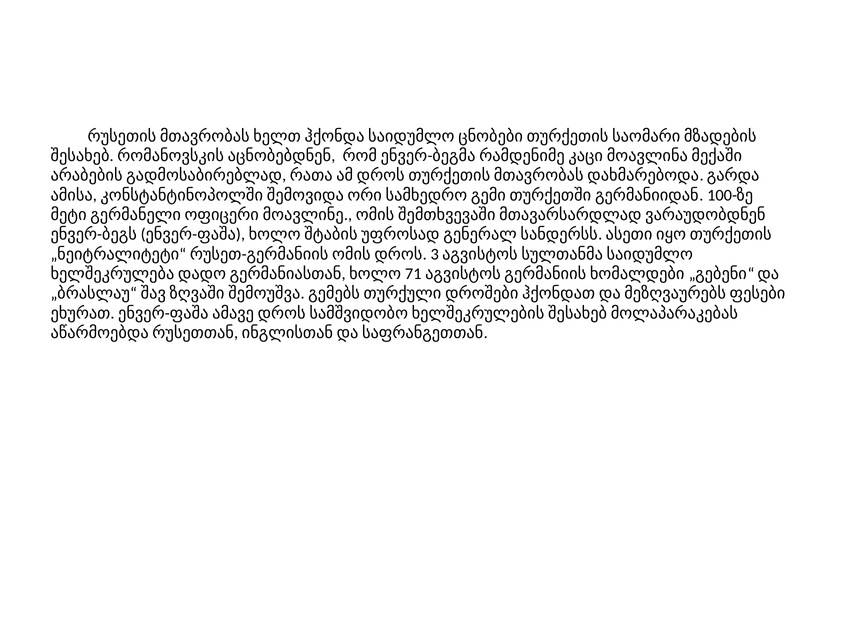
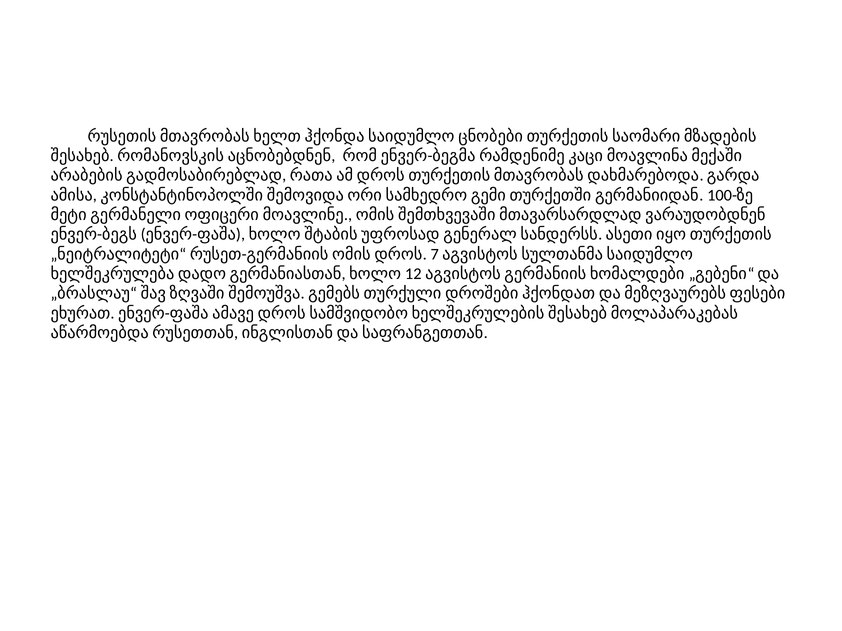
3: 3 -> 7
71: 71 -> 12
